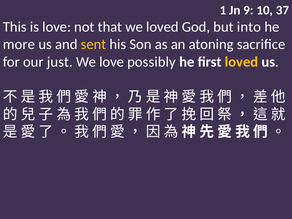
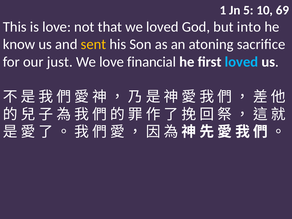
9: 9 -> 5
37: 37 -> 69
more: more -> know
possibly: possibly -> financial
loved at (241, 62) colour: yellow -> light blue
